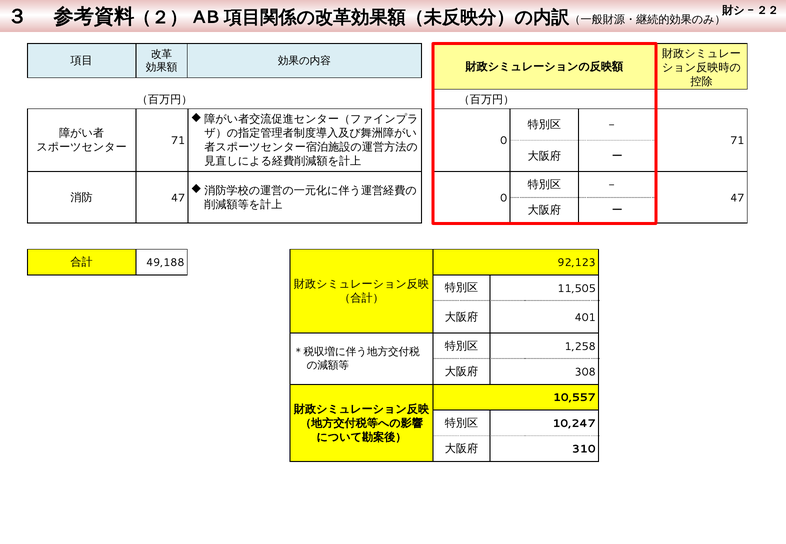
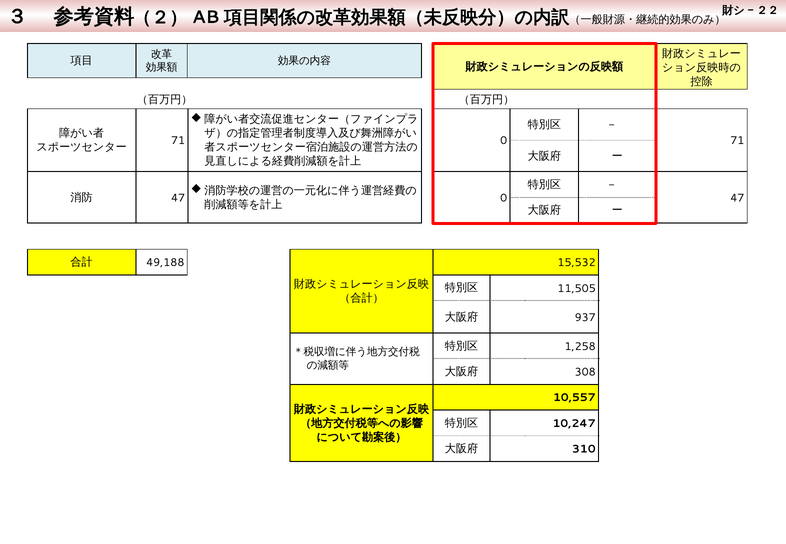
92,123: 92,123 -> 15,532
401: 401 -> 937
